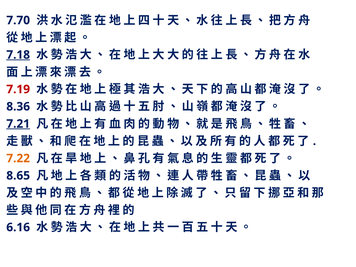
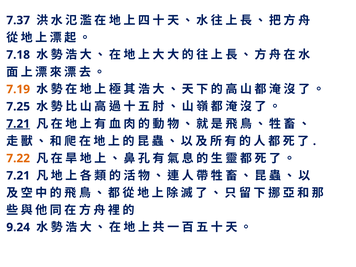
7.70: 7.70 -> 7.37
7.18 underline: present -> none
7.19 colour: red -> orange
8.36: 8.36 -> 7.25
8.65 at (18, 176): 8.65 -> 7.21
6.16: 6.16 -> 9.24
